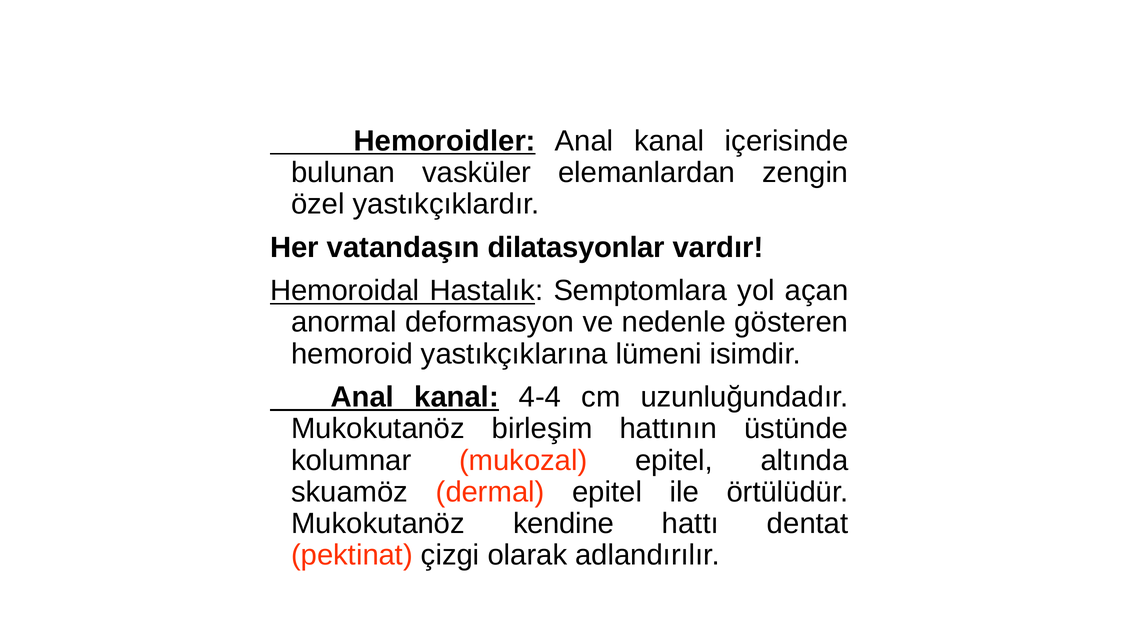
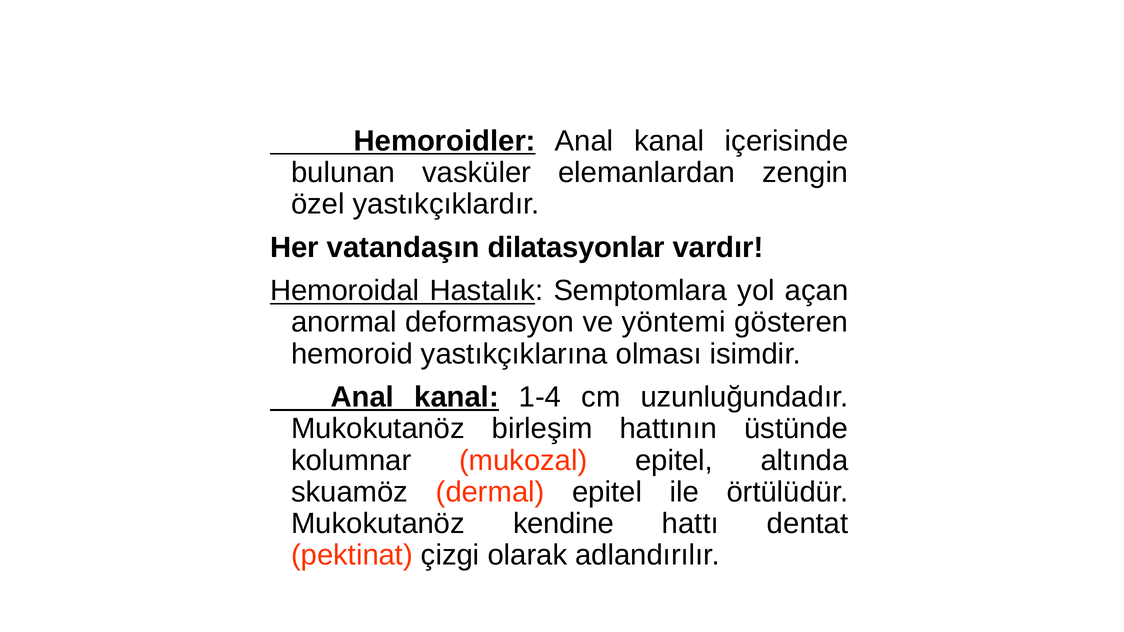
nedenle: nedenle -> yöntemi
lümeni: lümeni -> olması
4-4: 4-4 -> 1-4
